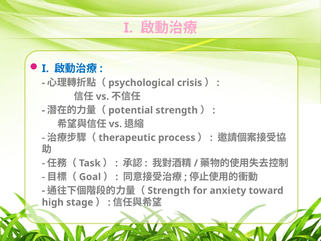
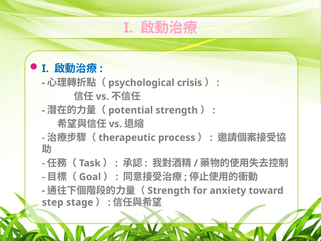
high: high -> step
